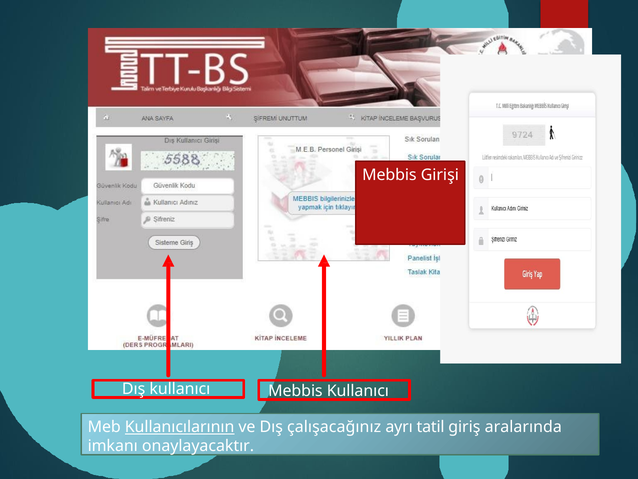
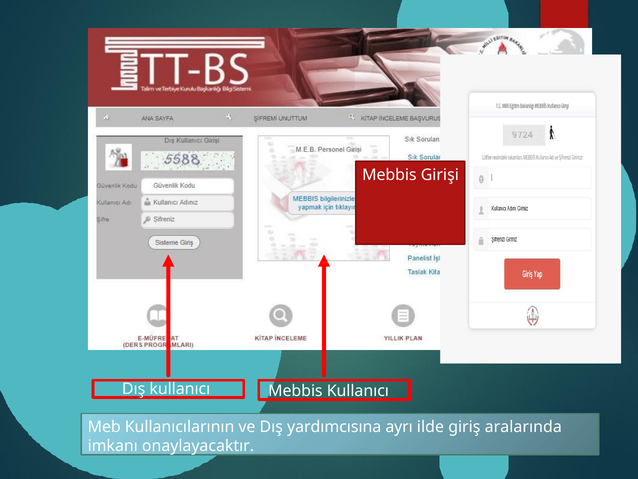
Kullanıcılarının underline: present -> none
çalışacağınız: çalışacağınız -> yardımcısına
tatil: tatil -> ilde
